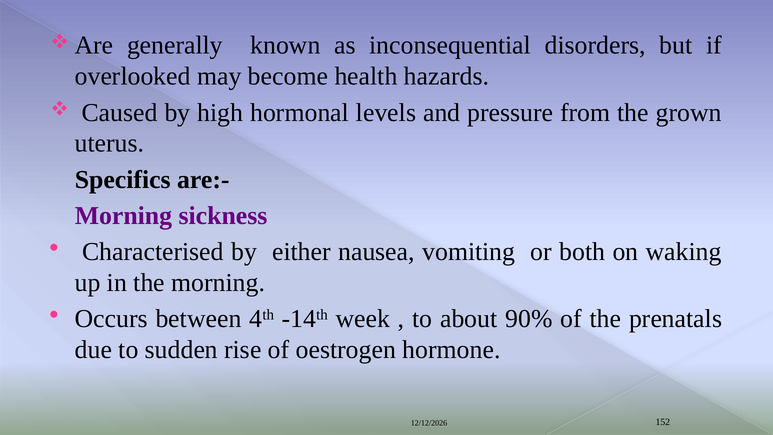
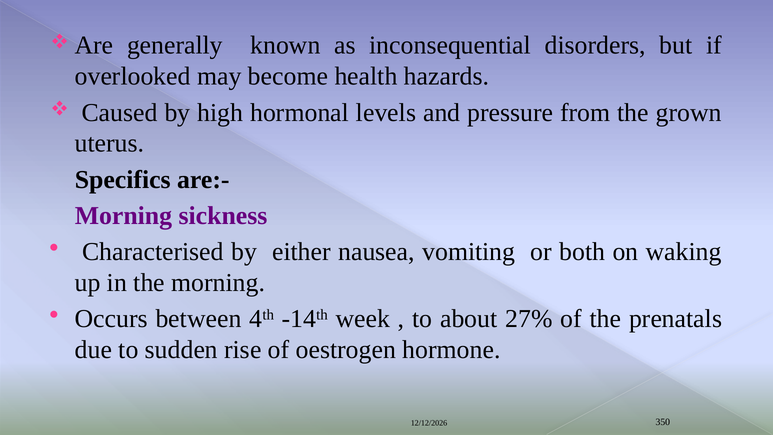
90%: 90% -> 27%
152: 152 -> 350
